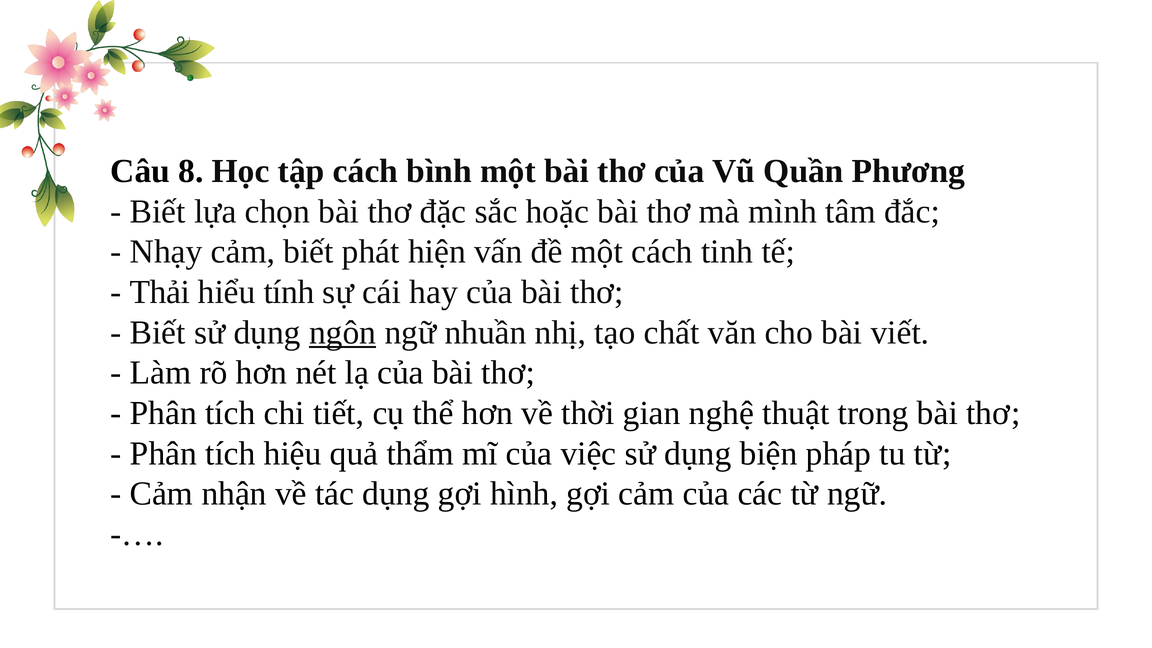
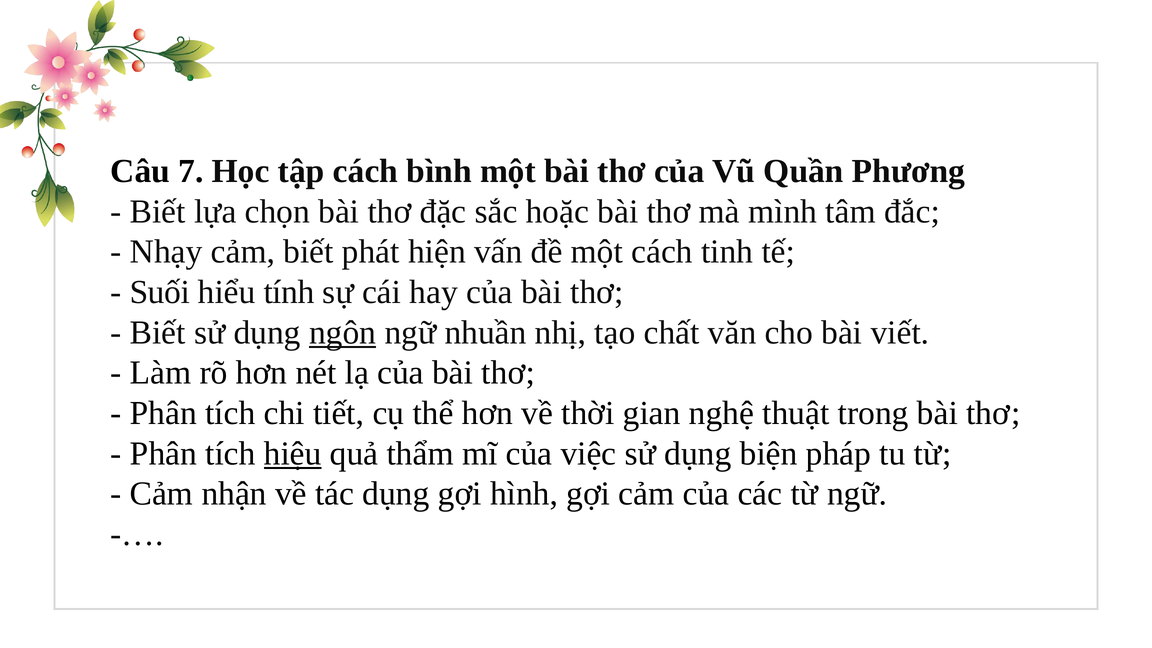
8: 8 -> 7
Thải: Thải -> Suối
hiệu underline: none -> present
